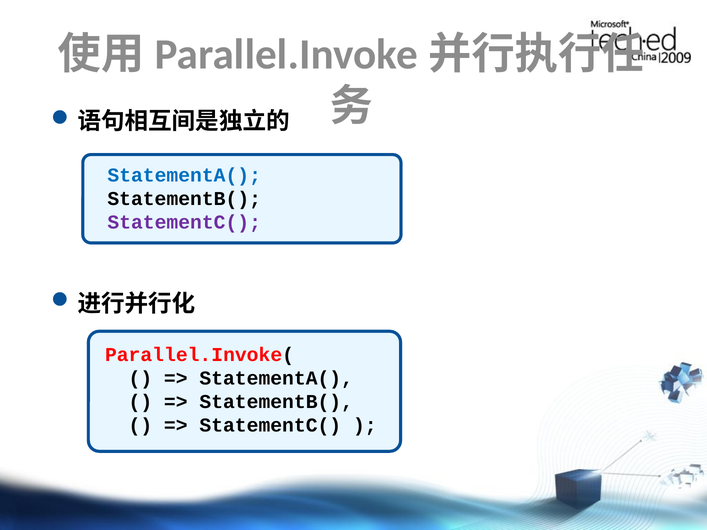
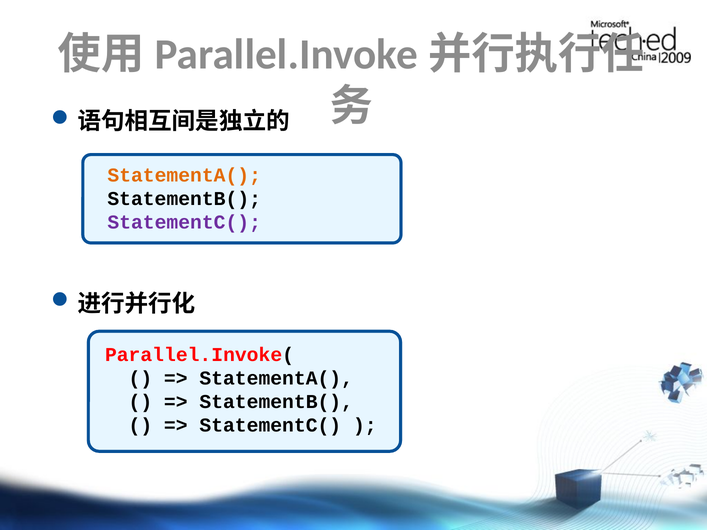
StatementA( at (184, 175) colour: blue -> orange
